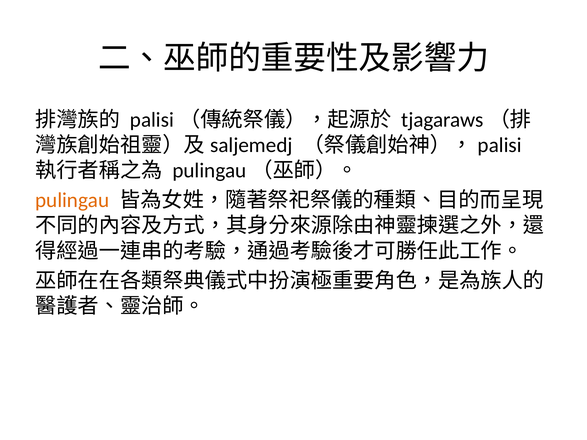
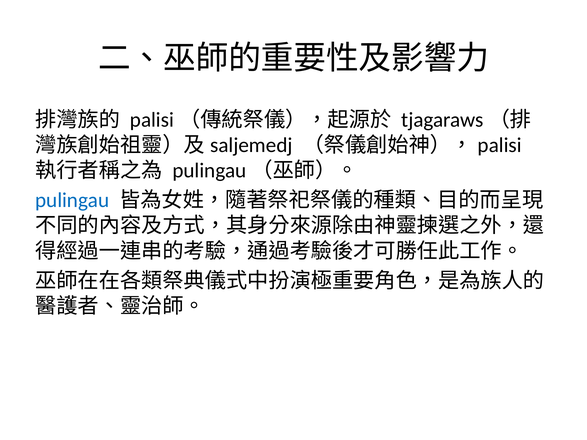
pulingau colour: orange -> blue
